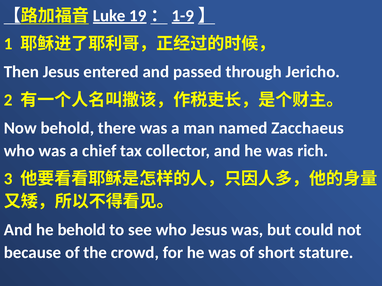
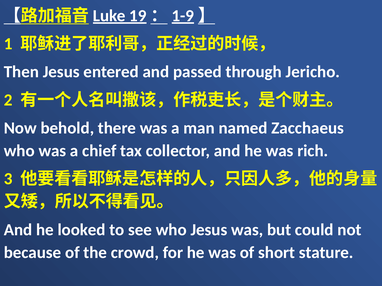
he behold: behold -> looked
